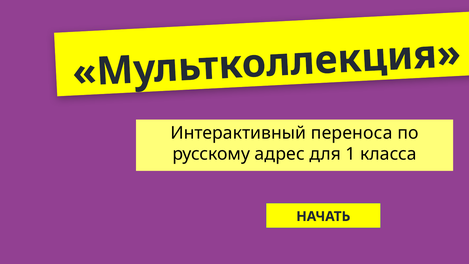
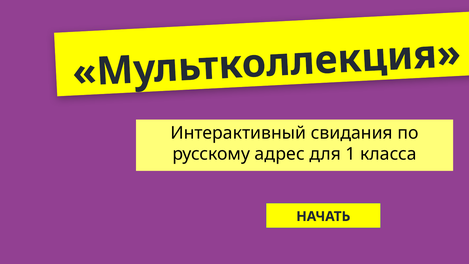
переноса: переноса -> свидания
